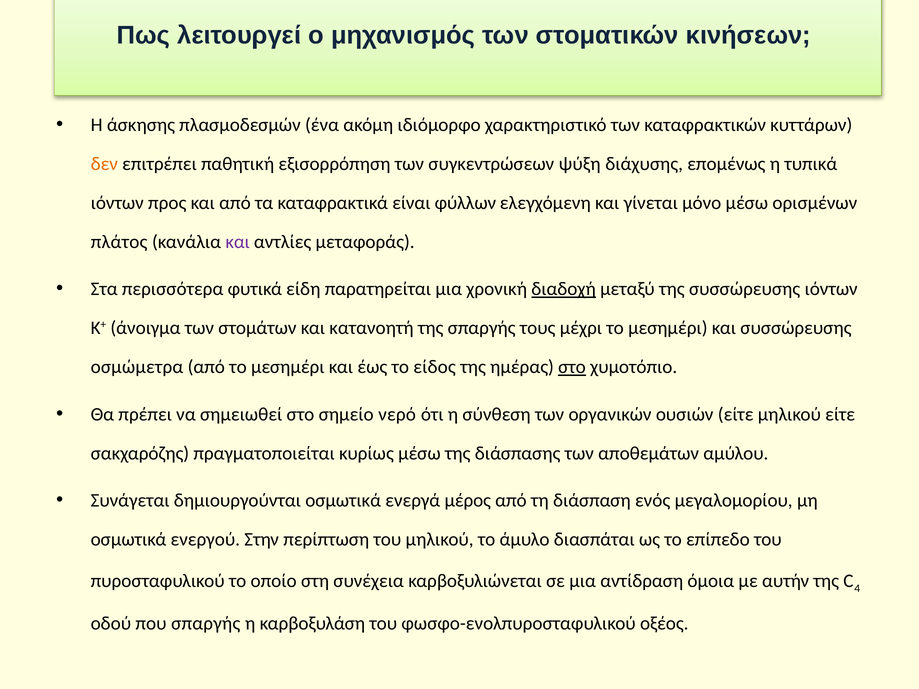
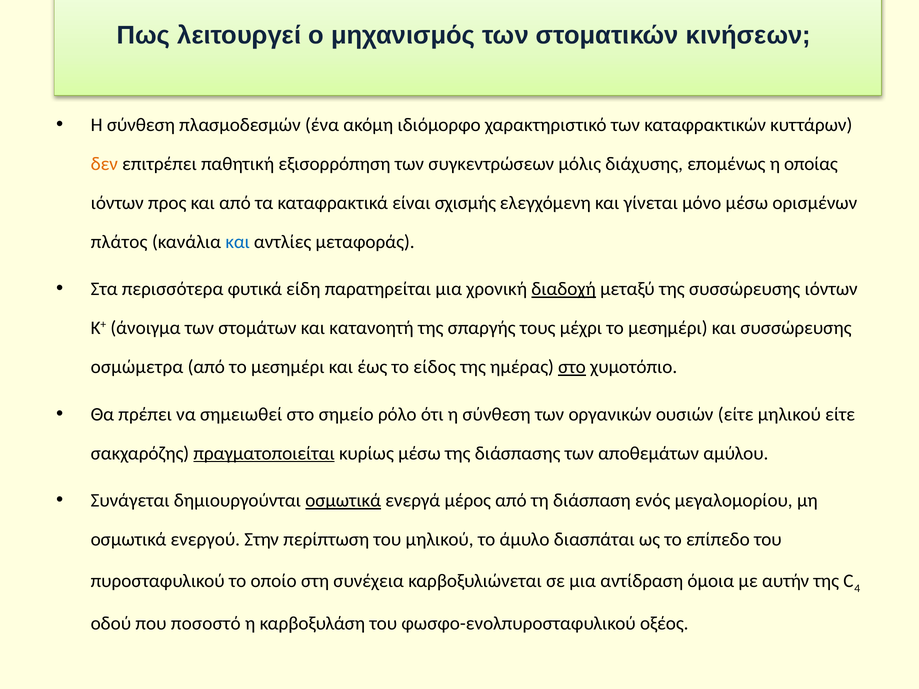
άσκησης at (141, 125): άσκησης -> σύνθεση
ψύξη: ψύξη -> μόλις
τυπικά: τυπικά -> οποίας
φύλλων: φύλλων -> σχισμής
και at (238, 242) colour: purple -> blue
νερό: νερό -> ρόλο
πραγματοποιείται underline: none -> present
οσμωτικά at (343, 501) underline: none -> present
που σπαργής: σπαργής -> ποσοστό
